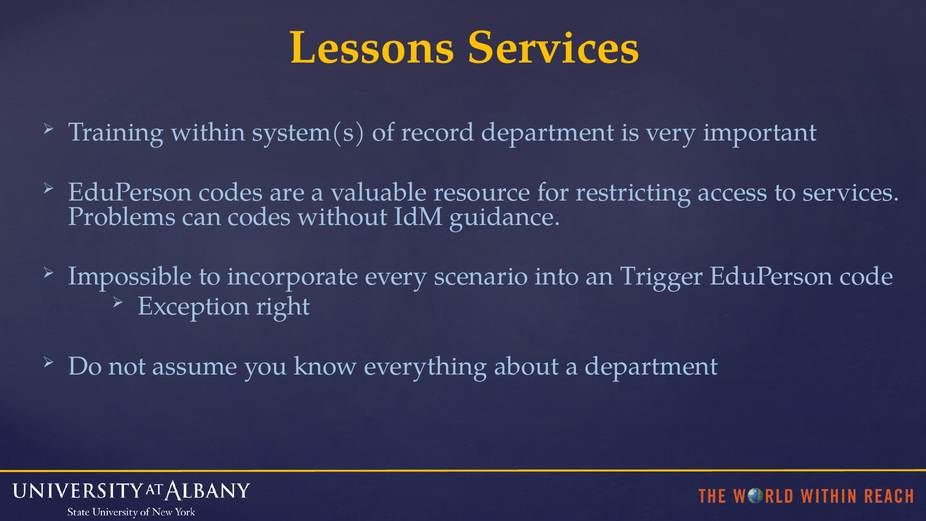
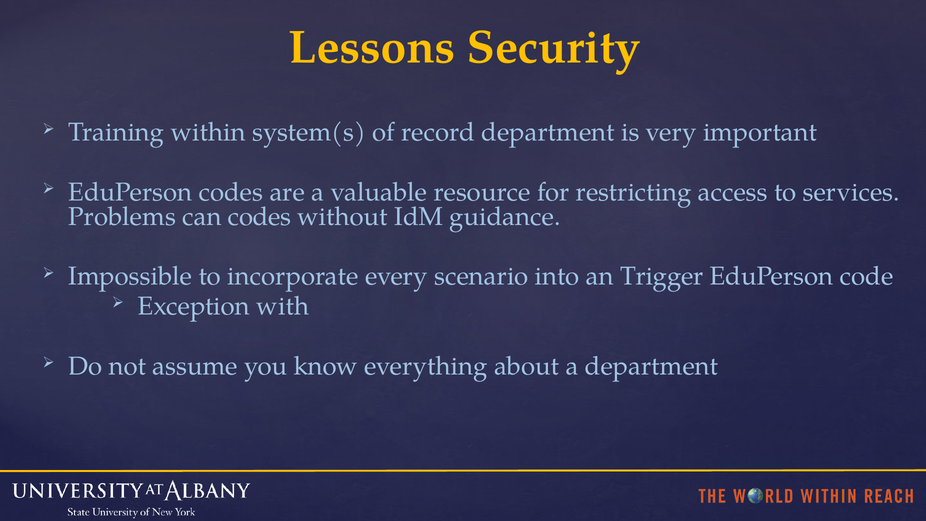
Lessons Services: Services -> Security
right: right -> with
